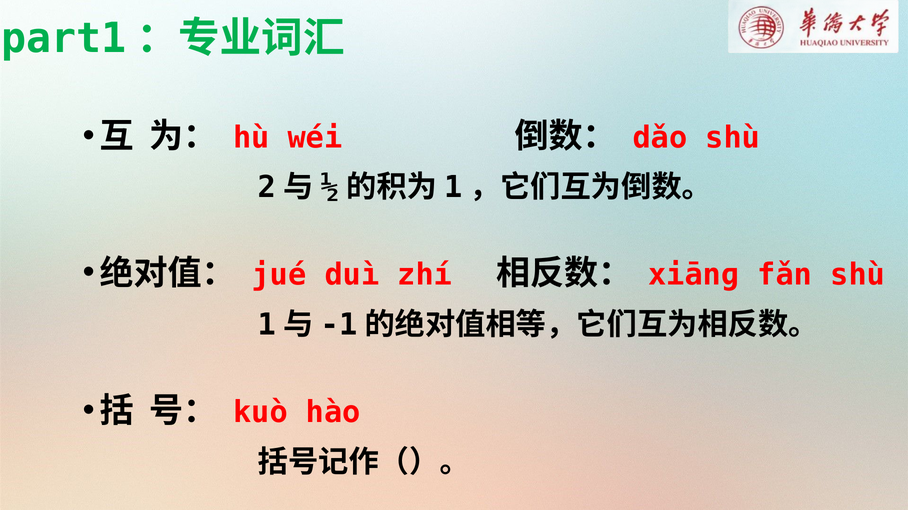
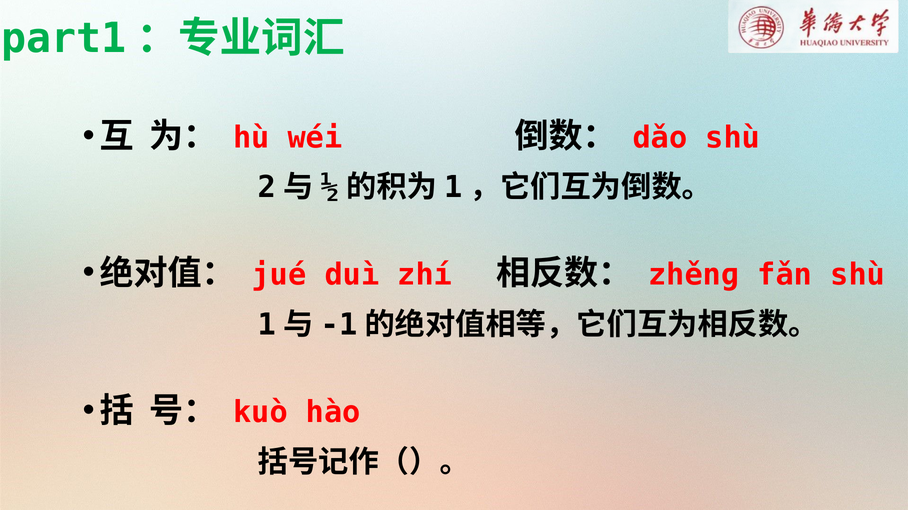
xiānɡ: xiānɡ -> zhěnɡ
